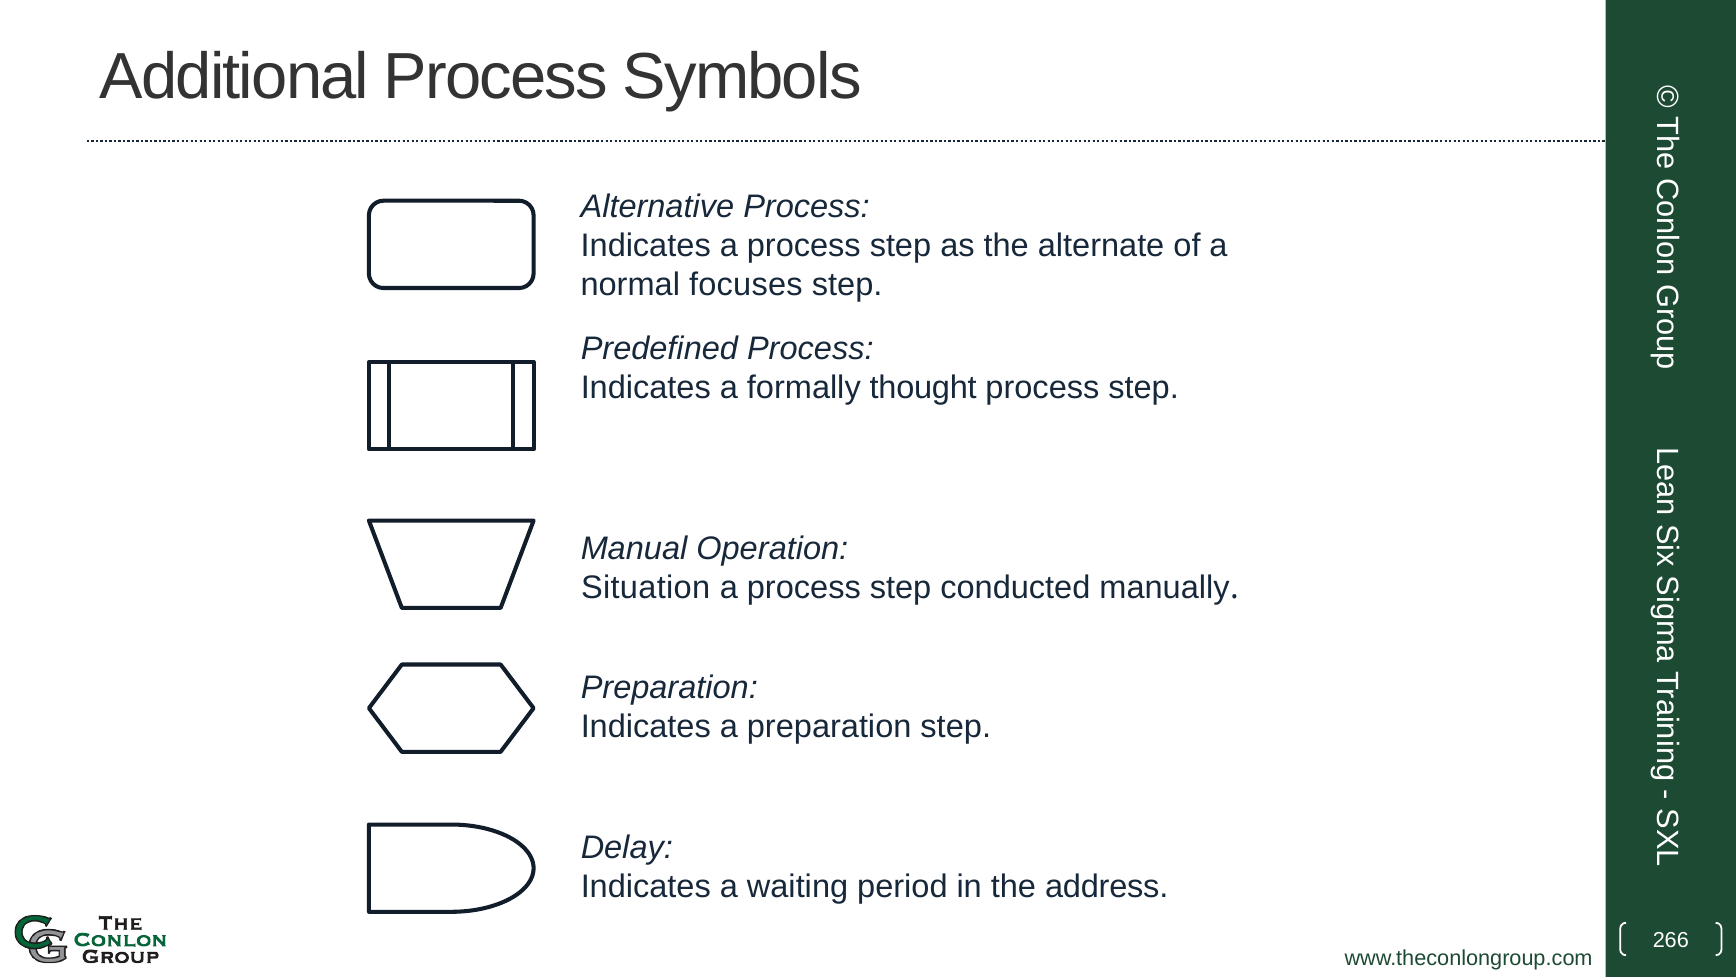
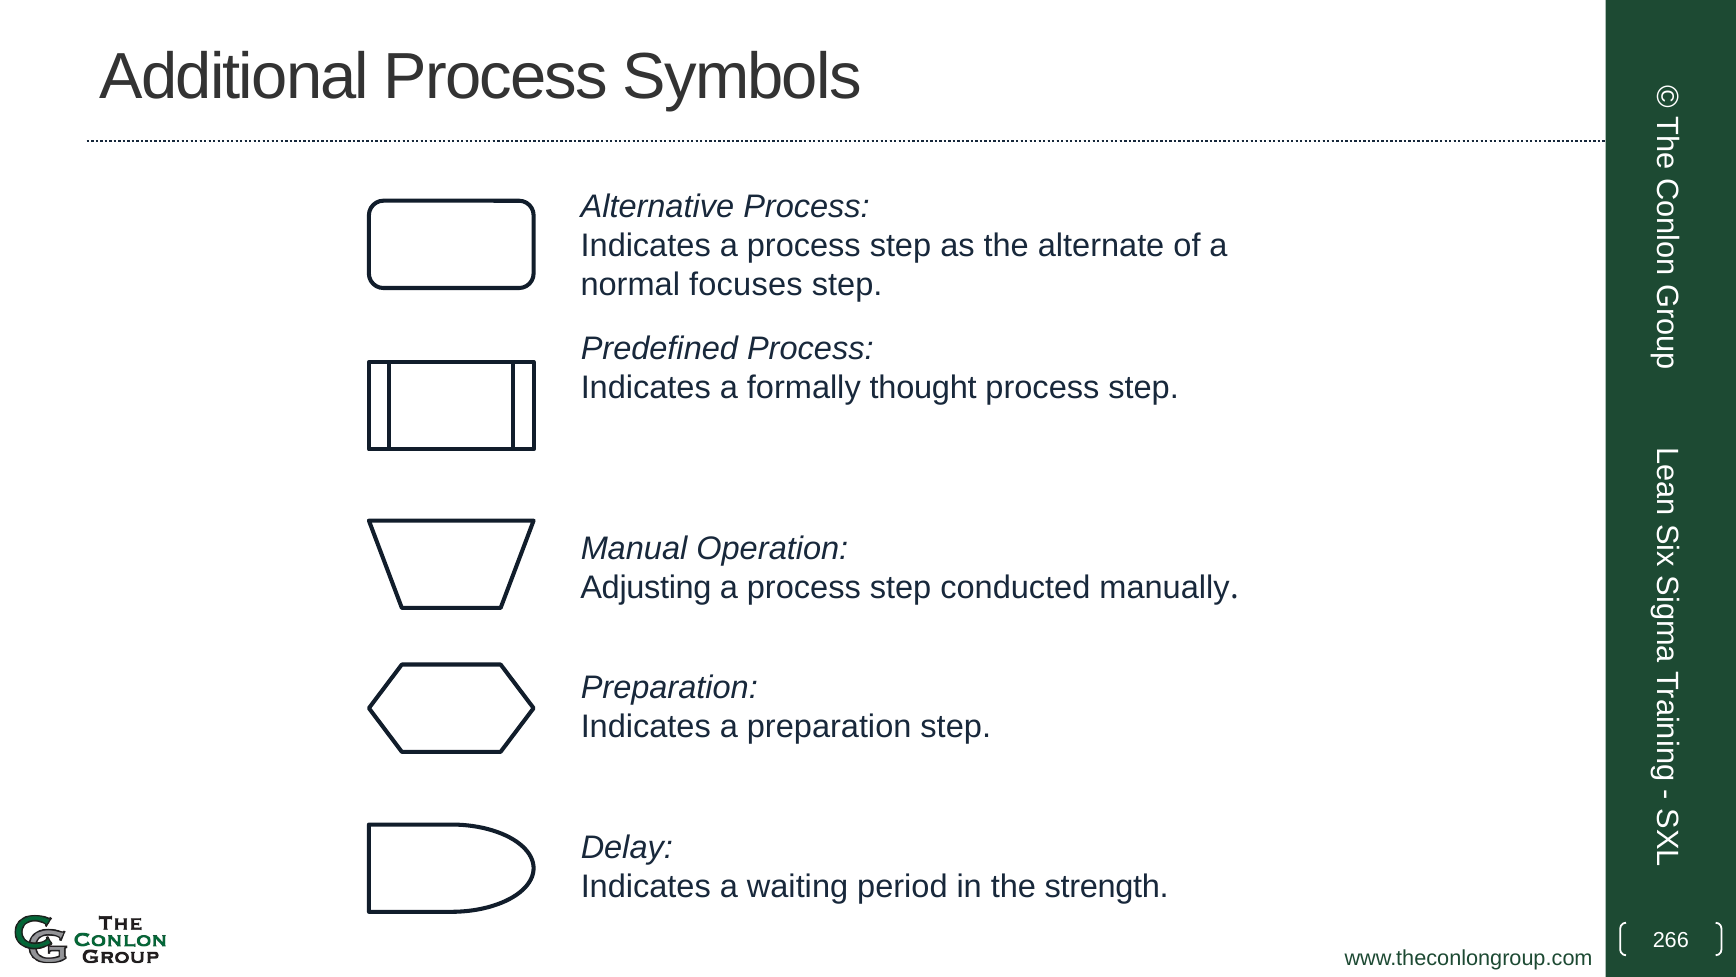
Situation: Situation -> Adjusting
address: address -> strength
